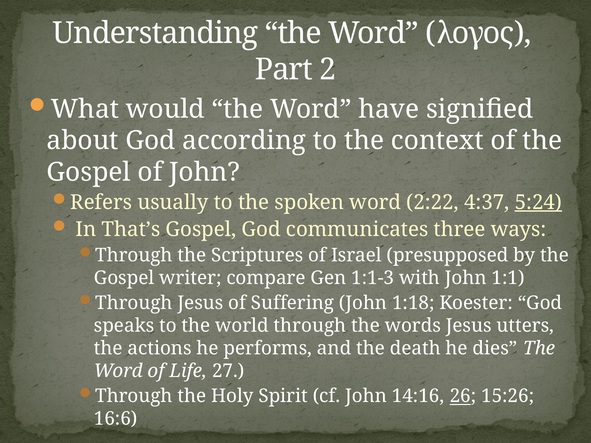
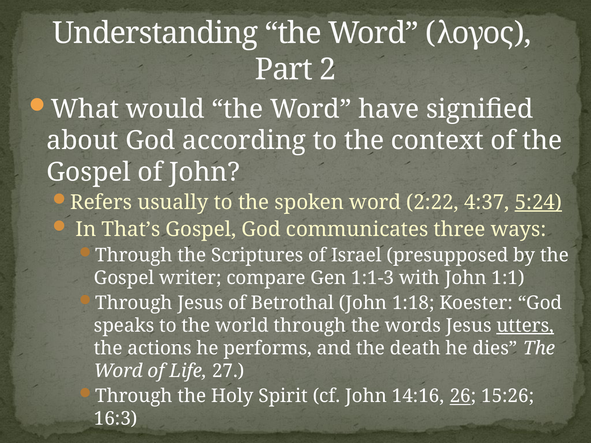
Suffering: Suffering -> Betrothal
utters underline: none -> present
16:6: 16:6 -> 16:3
